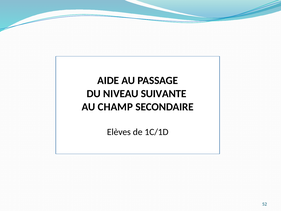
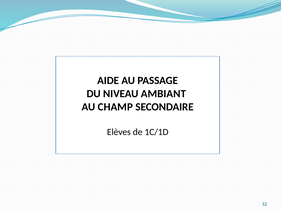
SUIVANTE: SUIVANTE -> AMBIANT
